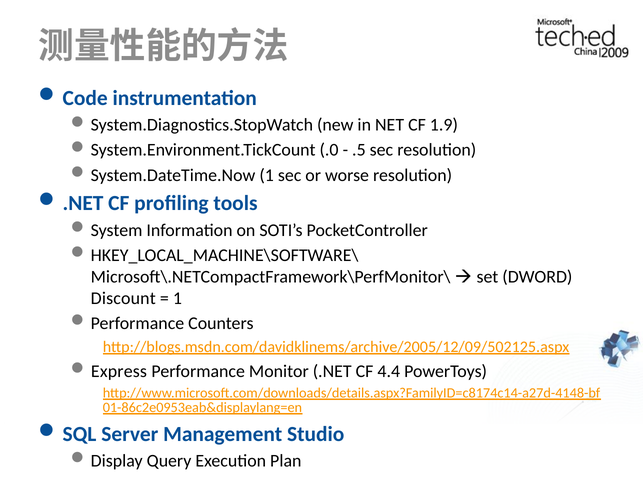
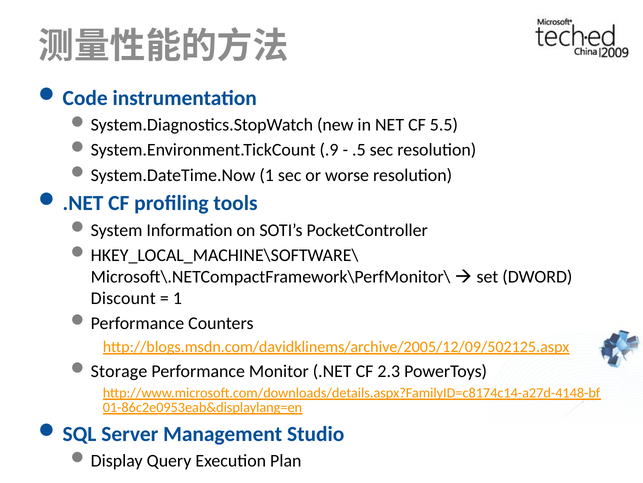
1.9: 1.9 -> 5.5
.0: .0 -> .9
Express: Express -> Storage
4.4: 4.4 -> 2.3
